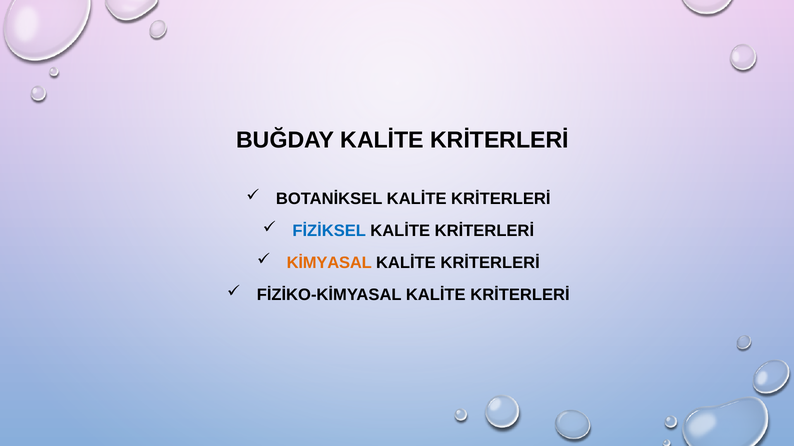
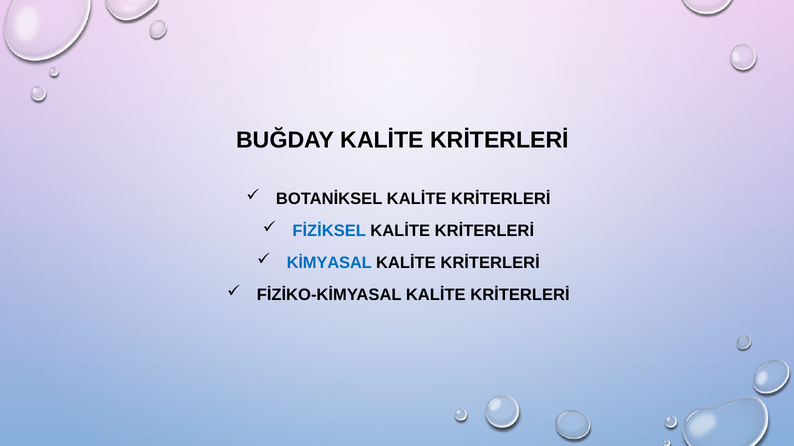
KİMYASAL colour: orange -> blue
